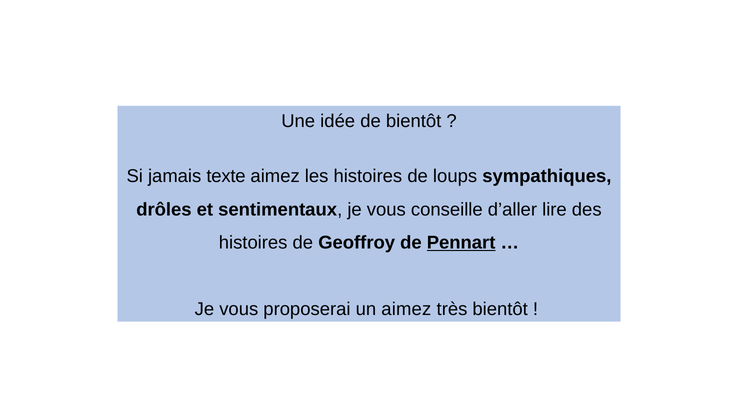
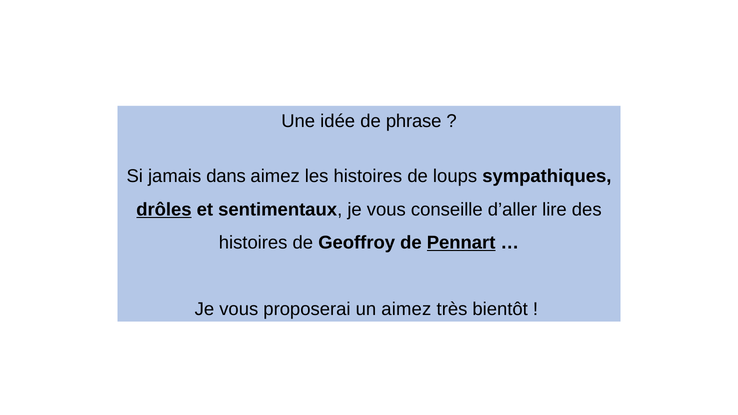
de bientôt: bientôt -> phrase
texte: texte -> dans
drôles underline: none -> present
